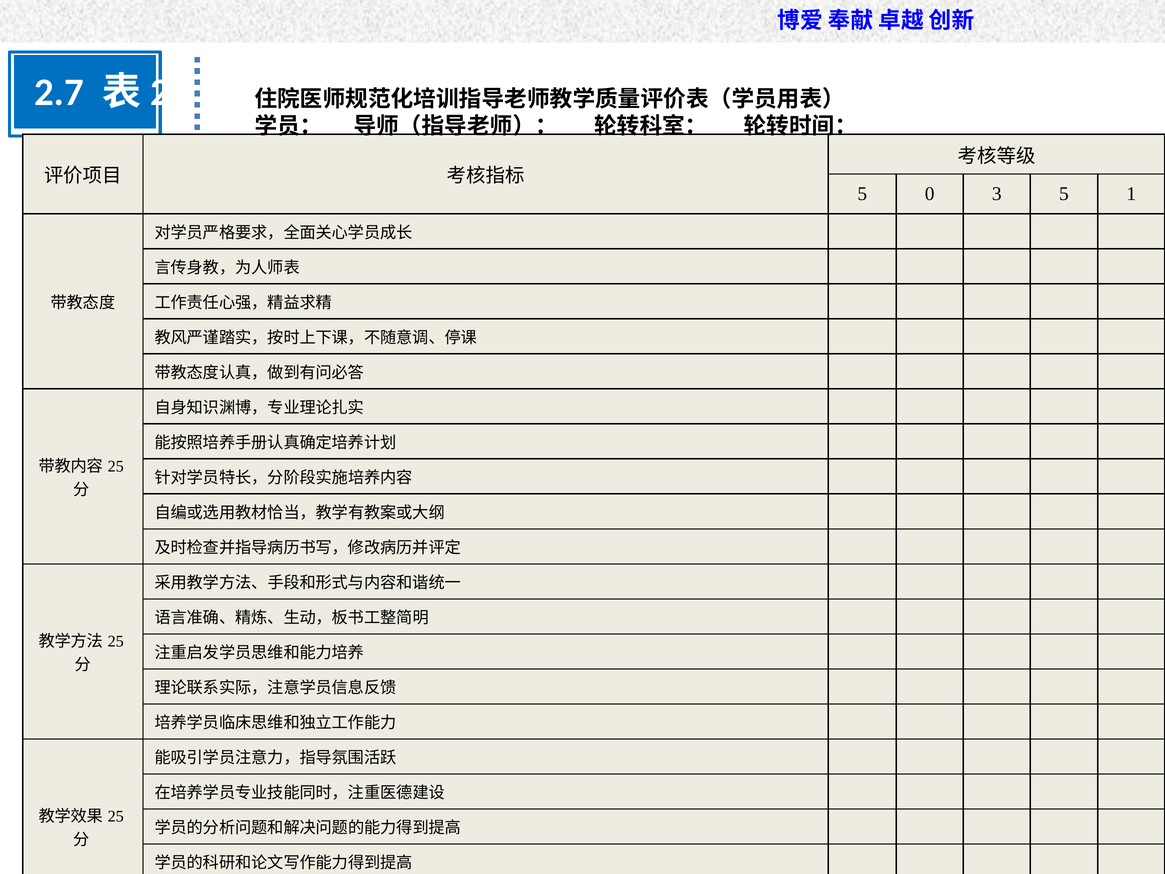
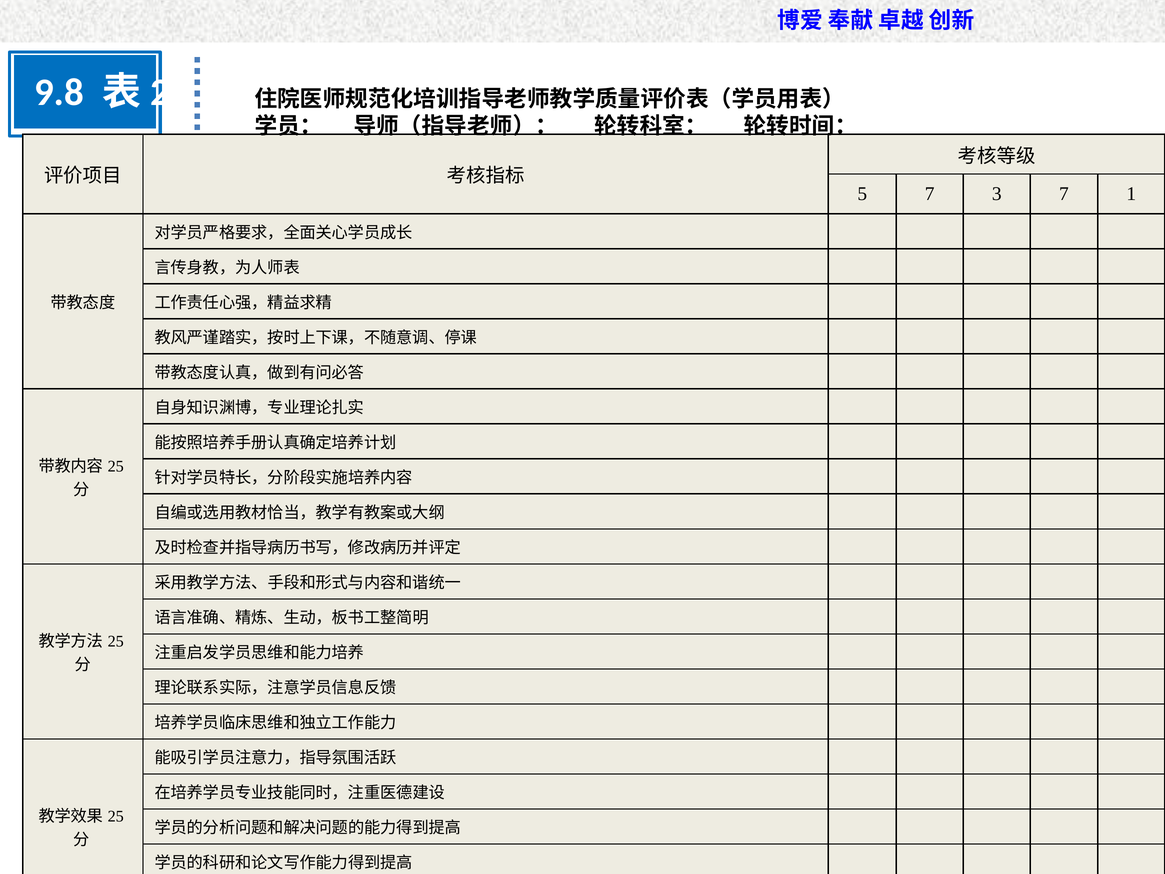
2.7: 2.7 -> 9.8
5 0: 0 -> 7
3 5: 5 -> 7
